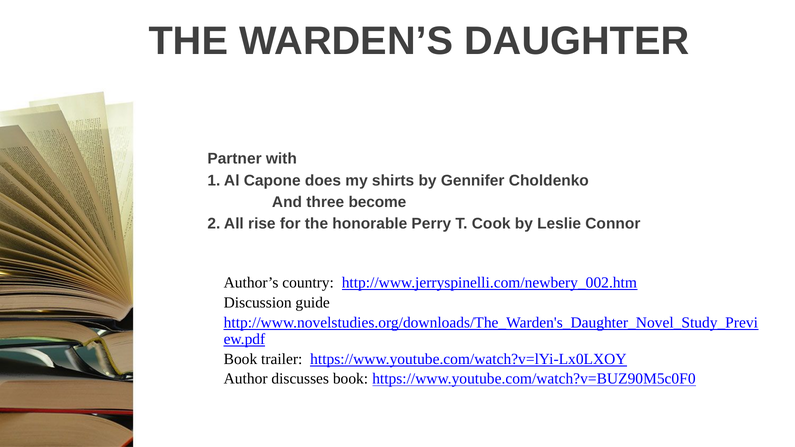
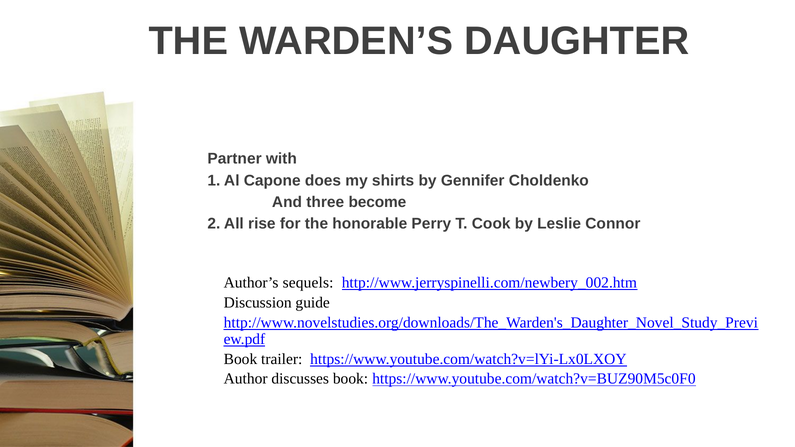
country: country -> sequels
